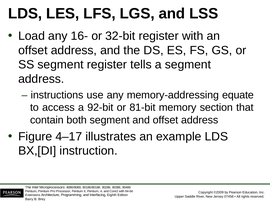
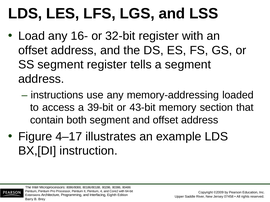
equate: equate -> loaded
92-bit: 92-bit -> 39-bit
81-bit: 81-bit -> 43-bit
